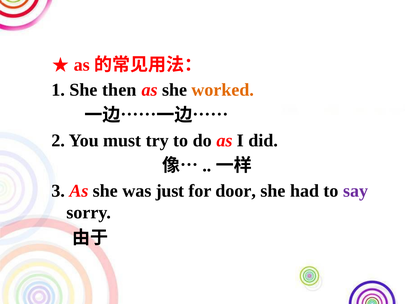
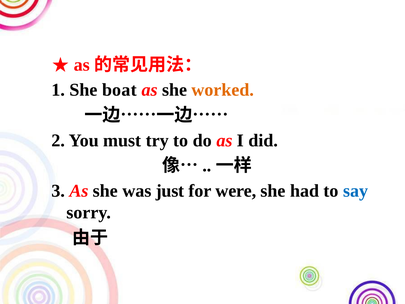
then: then -> boat
door: door -> were
say colour: purple -> blue
